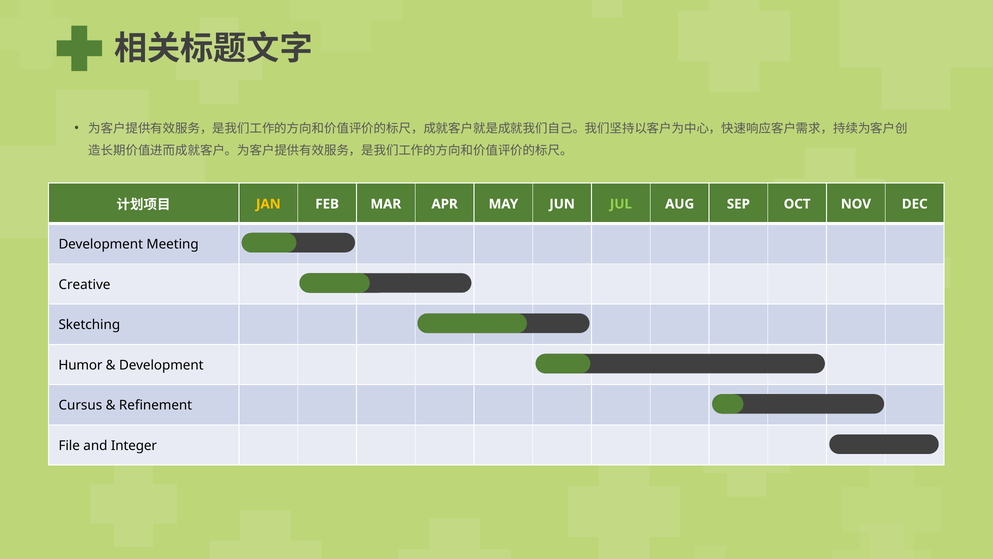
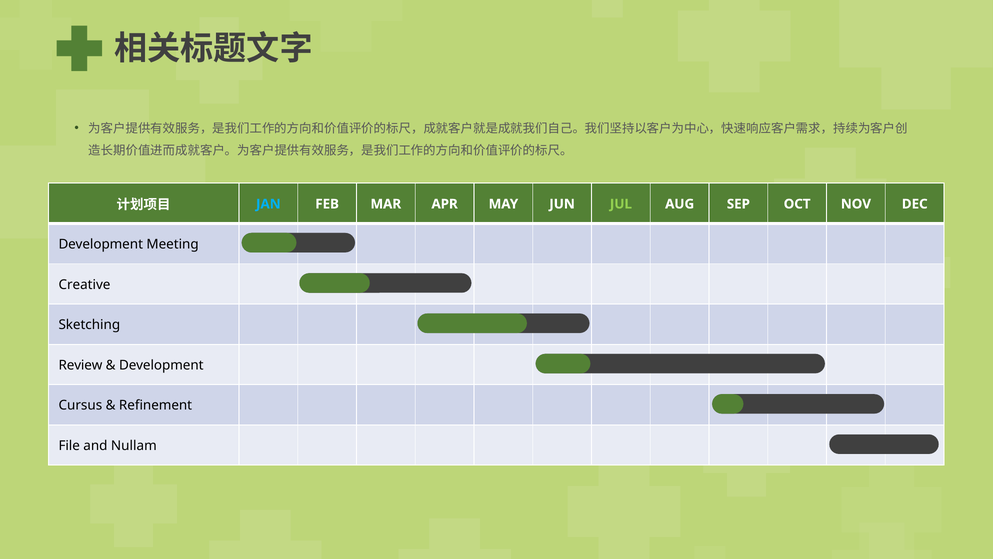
JAN colour: yellow -> light blue
Humor: Humor -> Review
Integer: Integer -> Nullam
